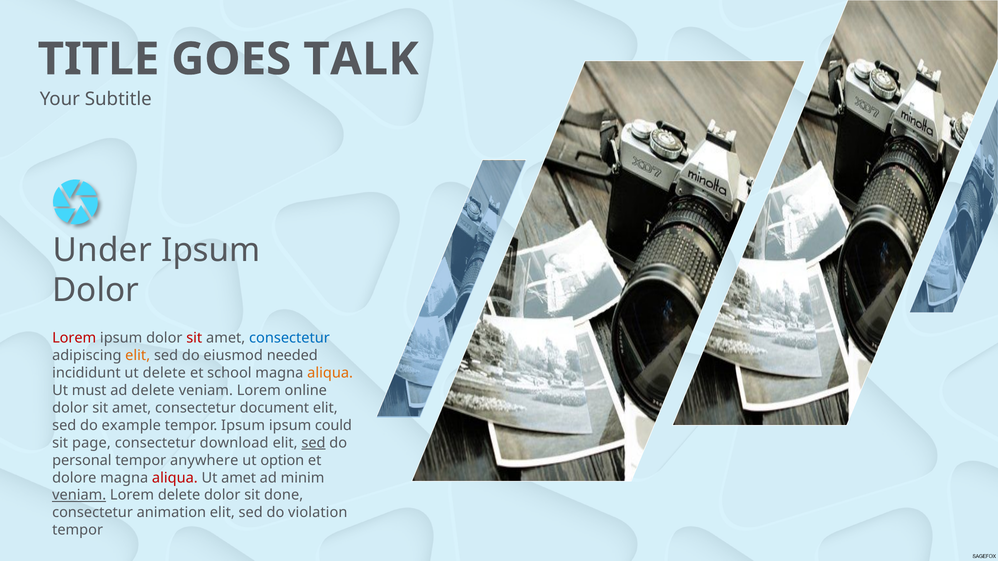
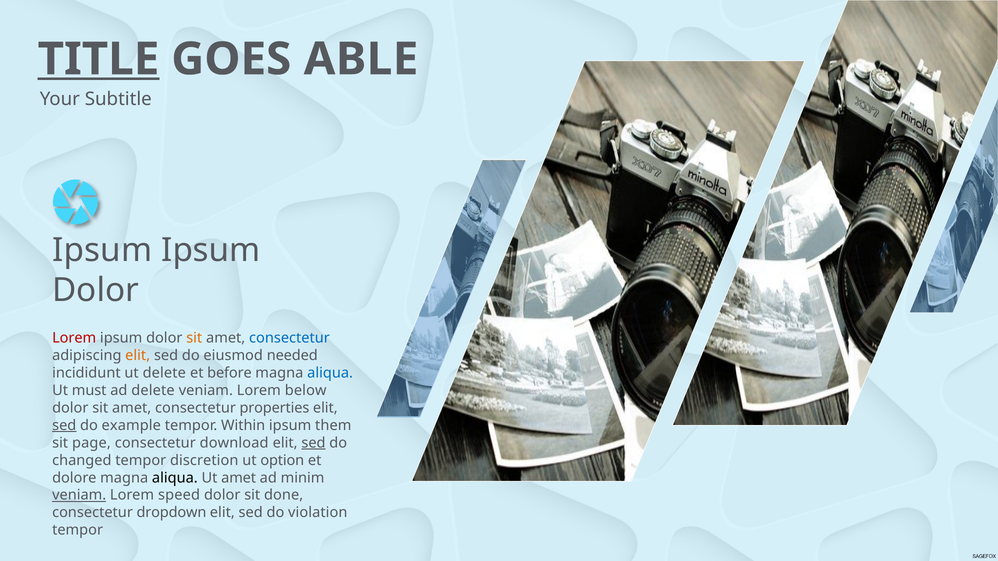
TITLE underline: none -> present
TALK: TALK -> ABLE
Under at (102, 251): Under -> Ipsum
sit at (194, 338) colour: red -> orange
school: school -> before
aliqua at (330, 373) colour: orange -> blue
online: online -> below
document: document -> properties
sed at (64, 426) underline: none -> present
tempor Ipsum: Ipsum -> Within
could: could -> them
personal: personal -> changed
anywhere: anywhere -> discretion
aliqua at (175, 478) colour: red -> black
Lorem delete: delete -> speed
animation: animation -> dropdown
